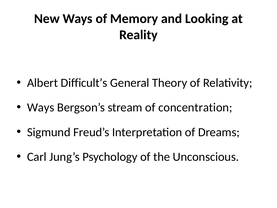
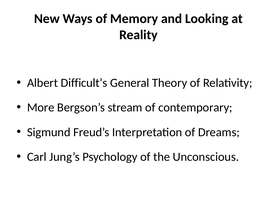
Ways at (41, 107): Ways -> More
concentration: concentration -> contemporary
